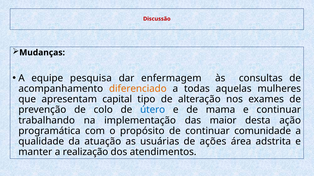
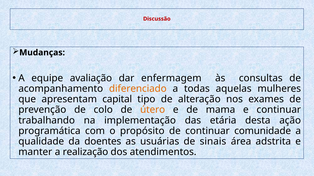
pesquisa: pesquisa -> avaliação
útero colour: blue -> orange
maior: maior -> etária
atuação: atuação -> doentes
ações: ações -> sinais
